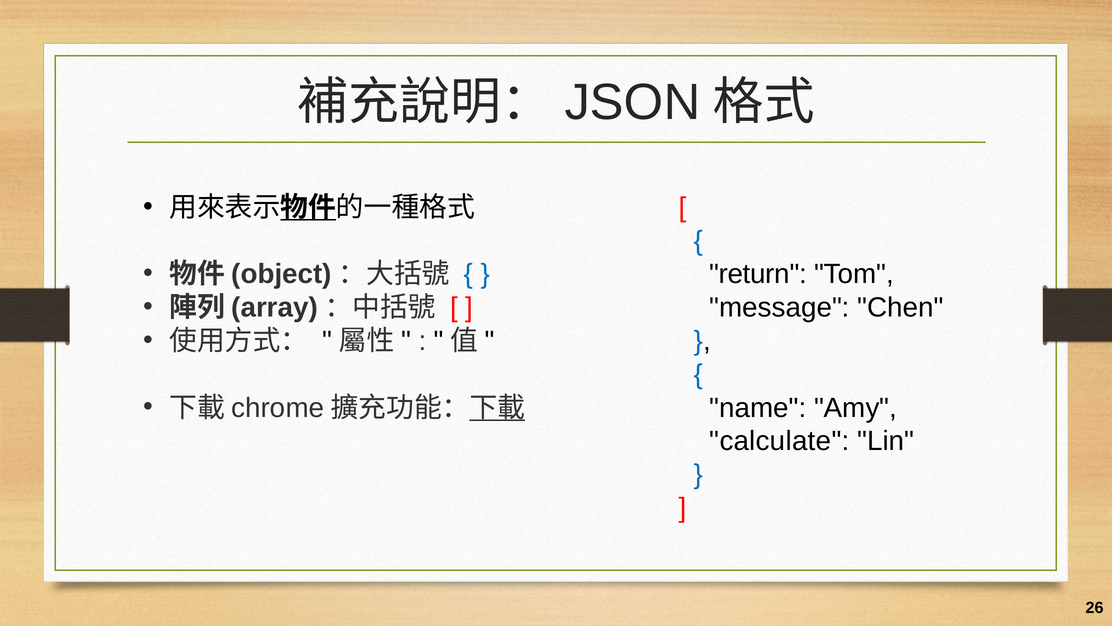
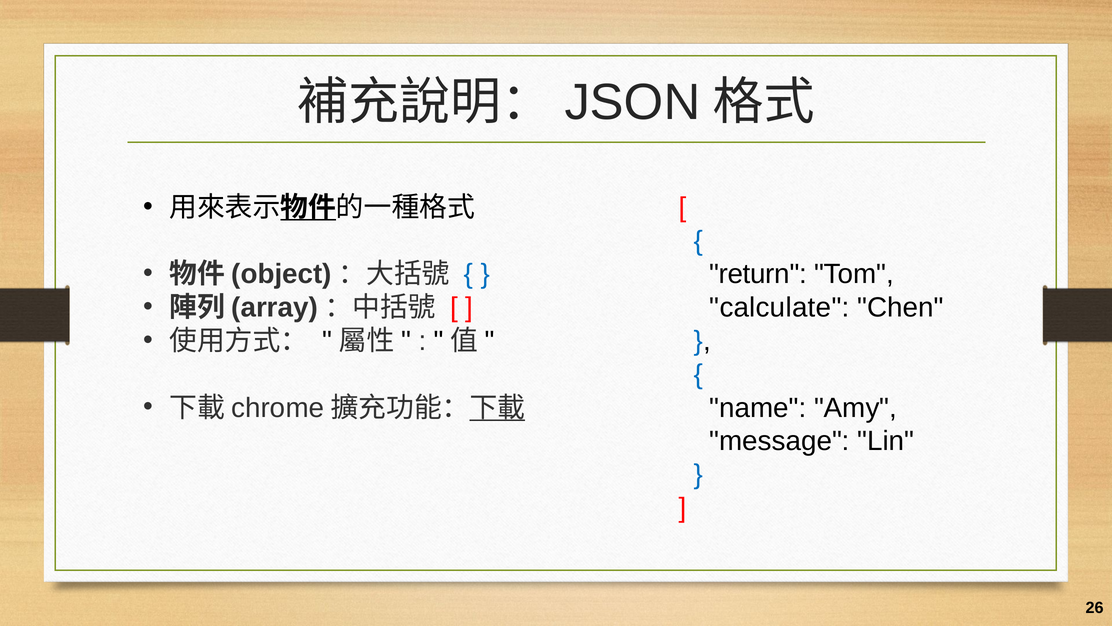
message: message -> calculate
calculate: calculate -> message
